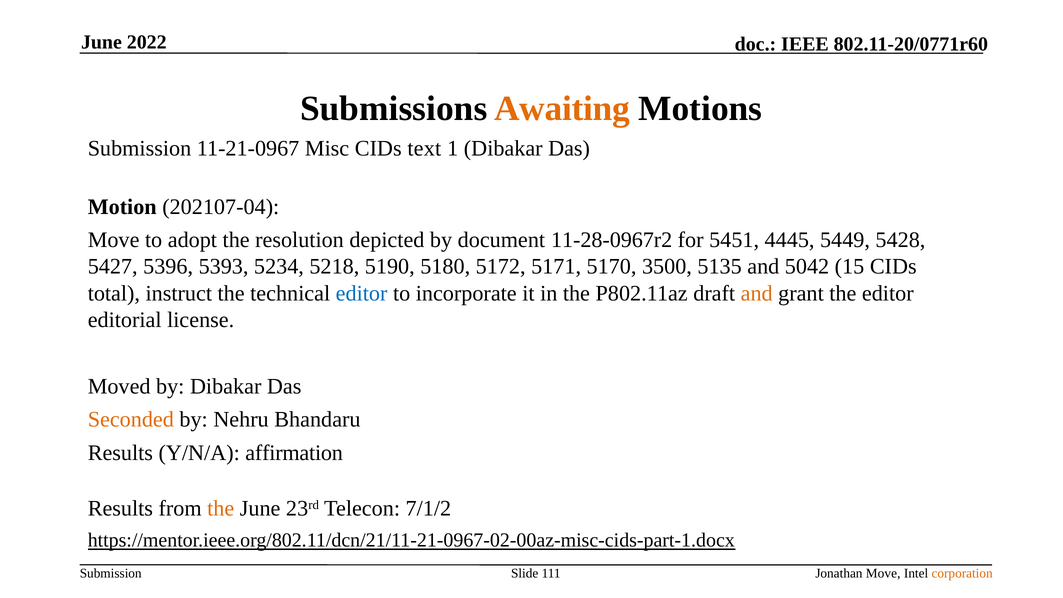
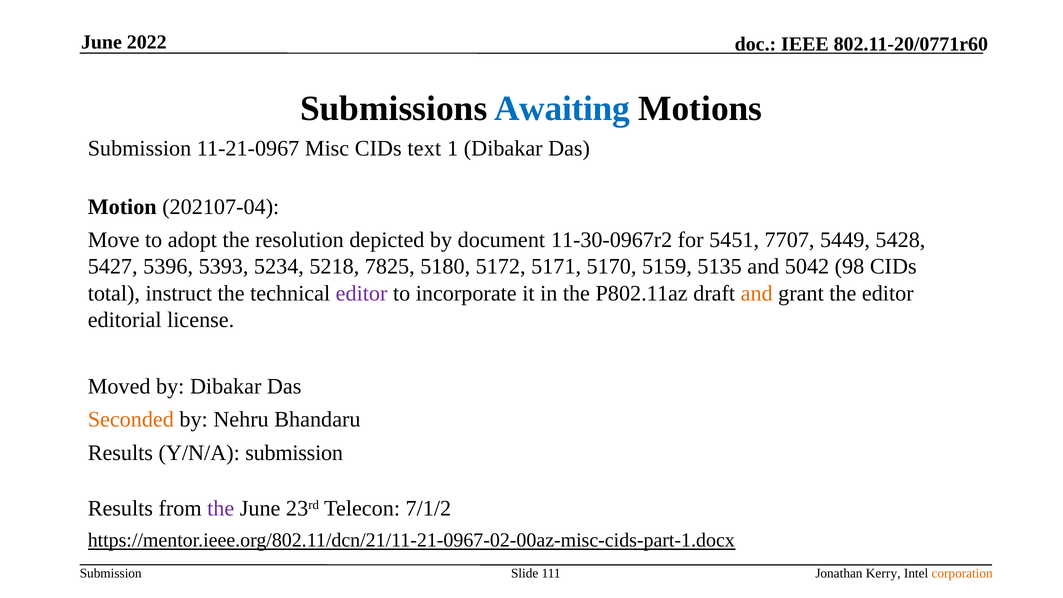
Awaiting colour: orange -> blue
11-28-0967r2: 11-28-0967r2 -> 11-30-0967r2
4445: 4445 -> 7707
5190: 5190 -> 7825
3500: 3500 -> 5159
15: 15 -> 98
editor at (362, 293) colour: blue -> purple
Y/N/A affirmation: affirmation -> submission
the at (221, 509) colour: orange -> purple
Jonathan Move: Move -> Kerry
